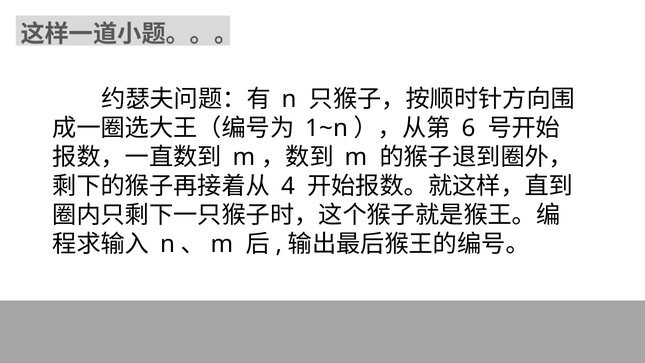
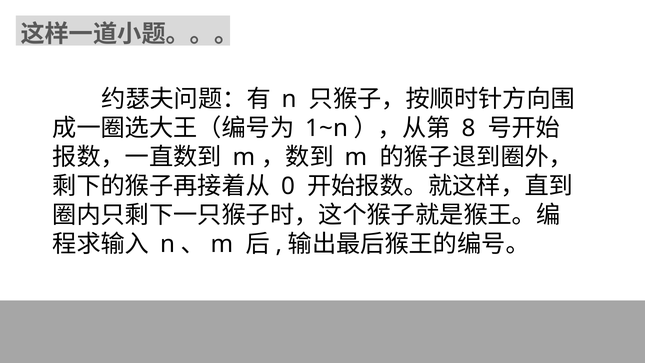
6: 6 -> 8
4: 4 -> 0
